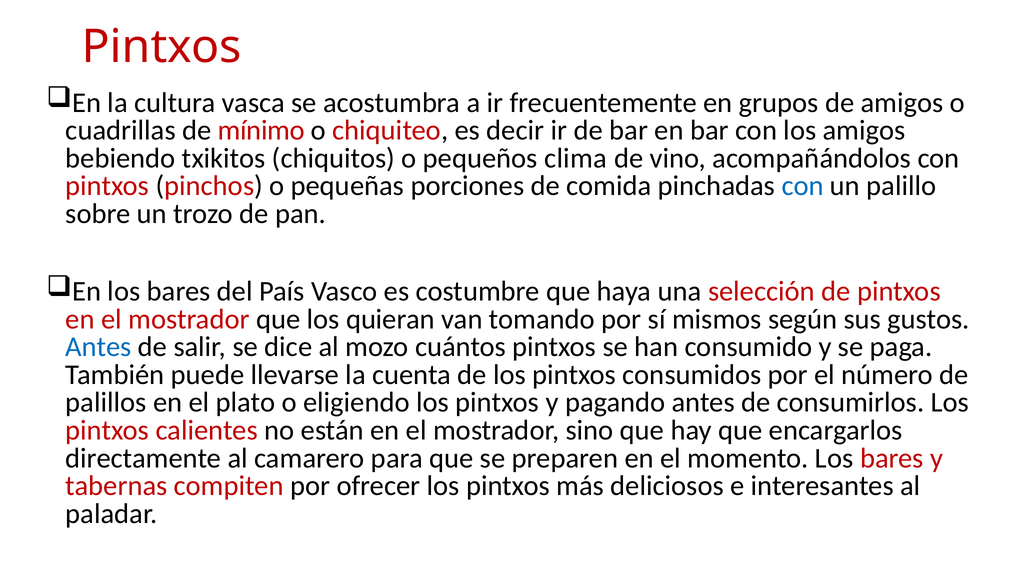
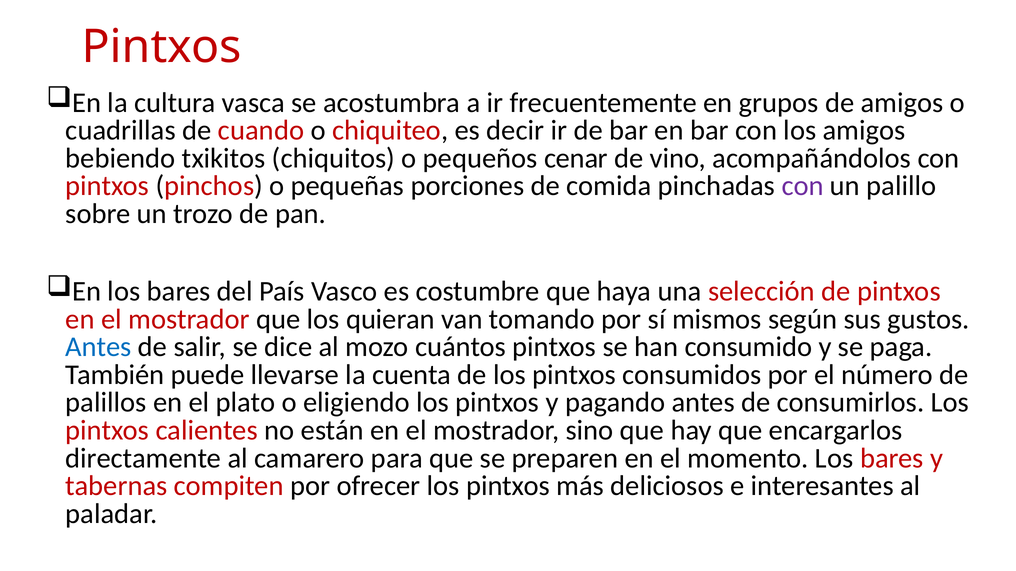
mínimo: mínimo -> cuando
clima: clima -> cenar
con at (803, 186) colour: blue -> purple
